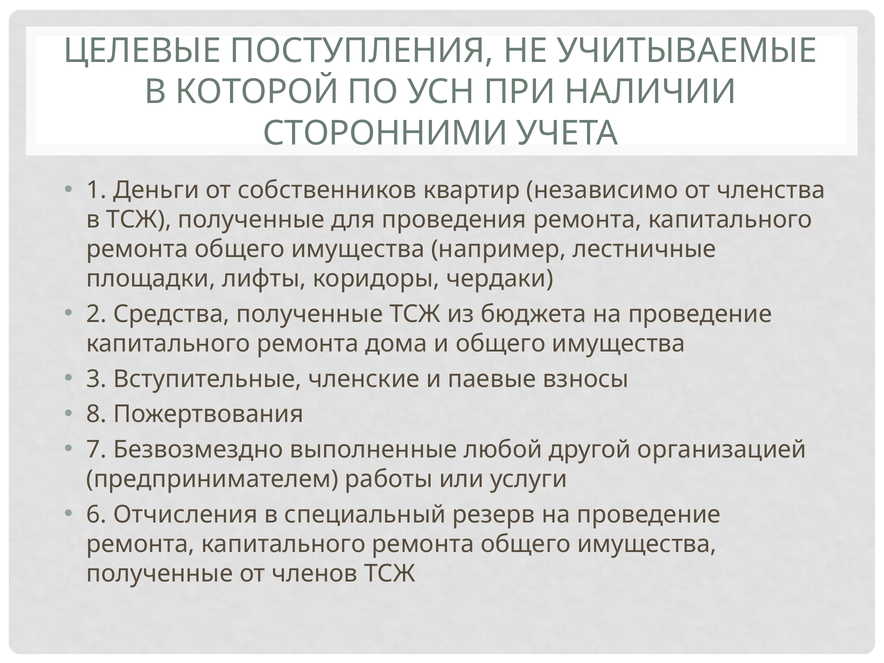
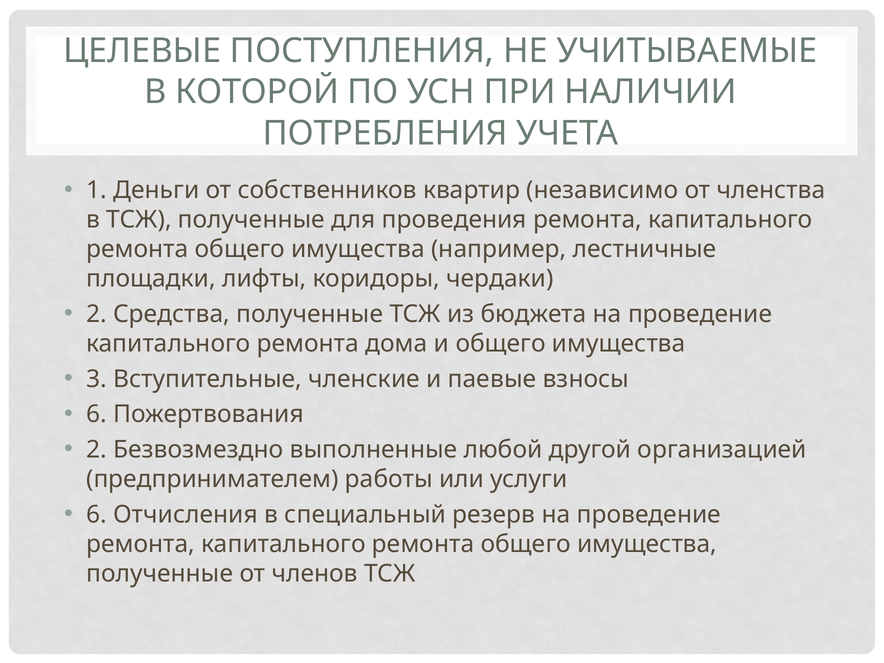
СТОРОННИМИ: СТОРОННИМИ -> ПОТРЕБЛЕНИЯ
8 at (97, 414): 8 -> 6
7 at (97, 450): 7 -> 2
